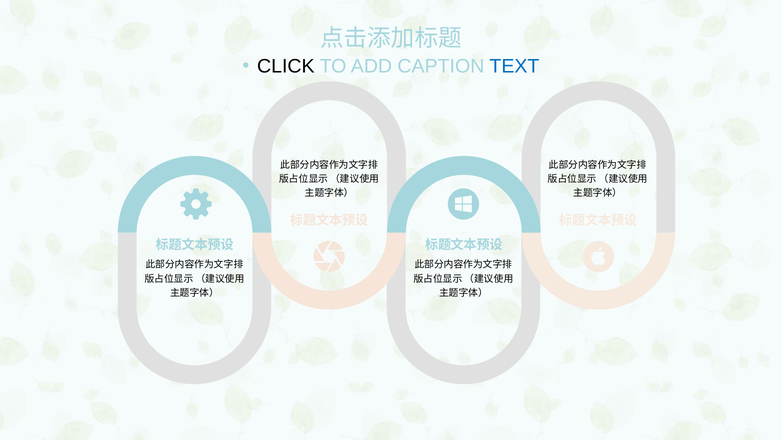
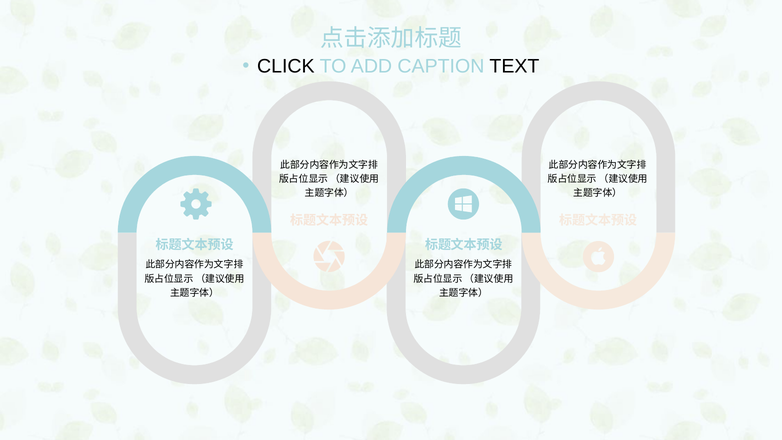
TEXT colour: blue -> black
